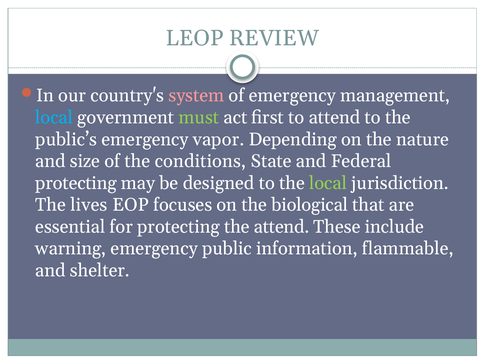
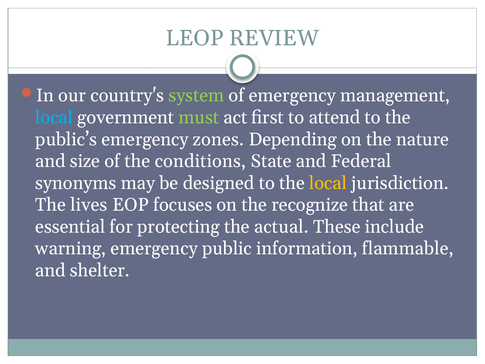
system colour: pink -> light green
vapor: vapor -> zones
protecting at (76, 183): protecting -> synonyms
local at (328, 183) colour: light green -> yellow
biological: biological -> recognize
the attend: attend -> actual
